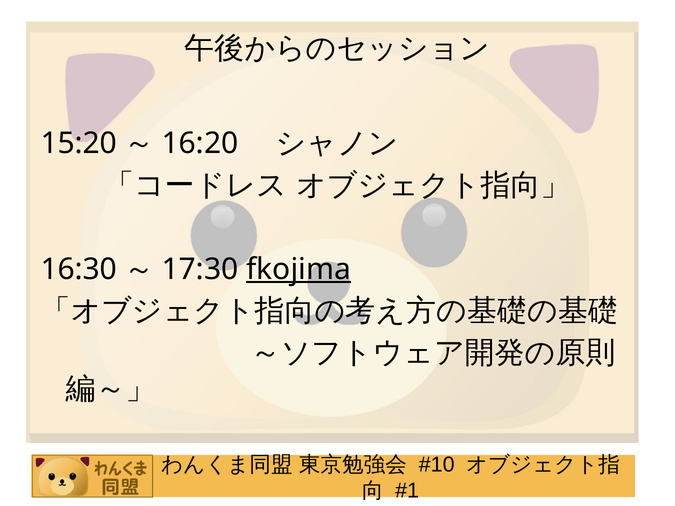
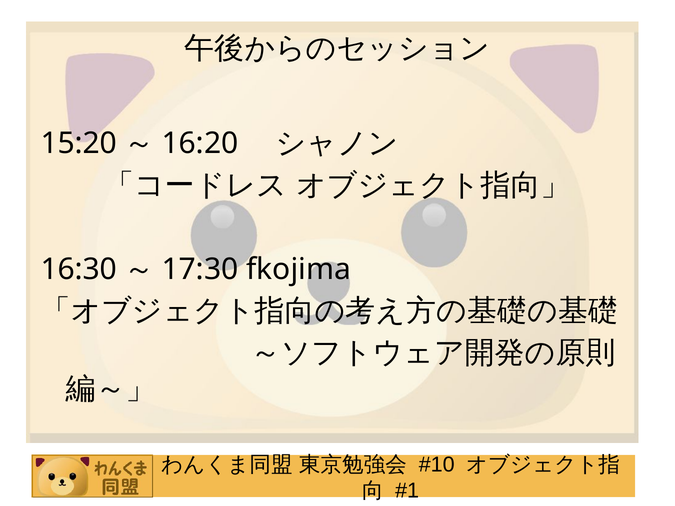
fkojima underline: present -> none
